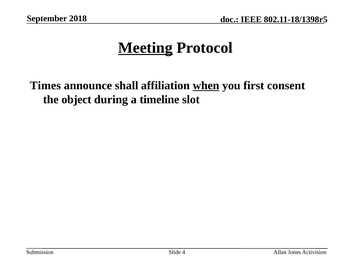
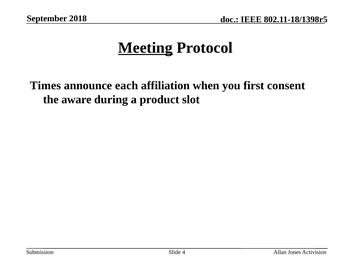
shall: shall -> each
when underline: present -> none
object: object -> aware
timeline: timeline -> product
